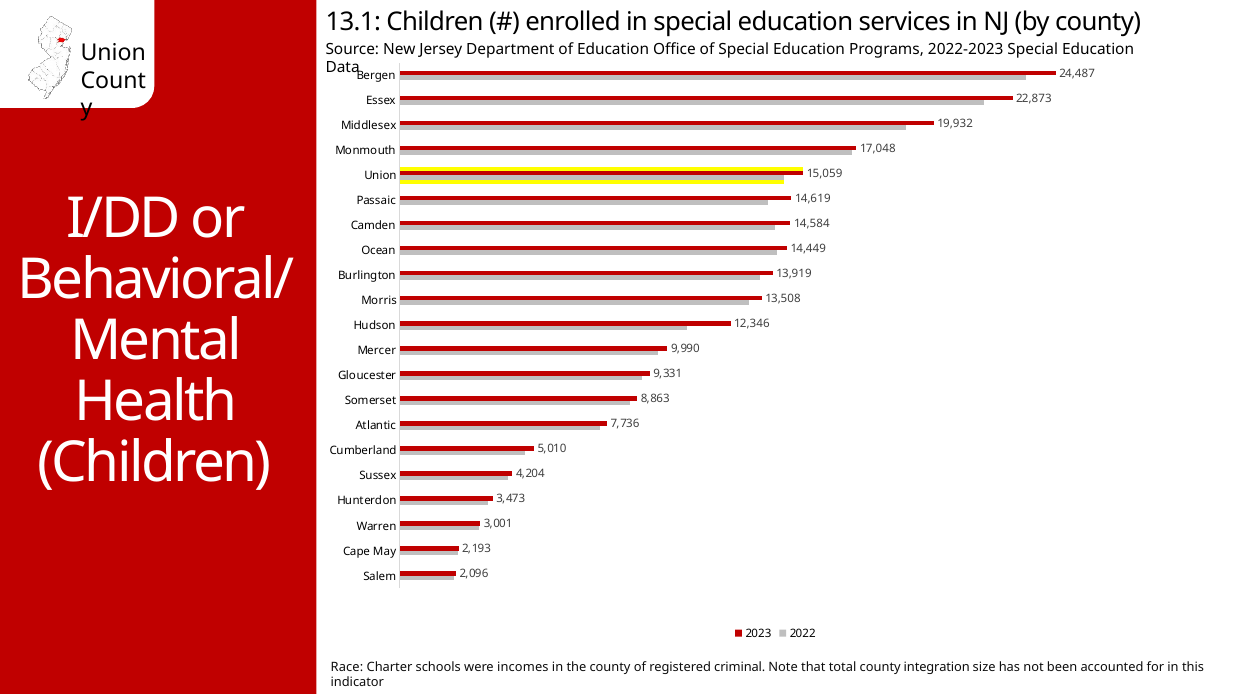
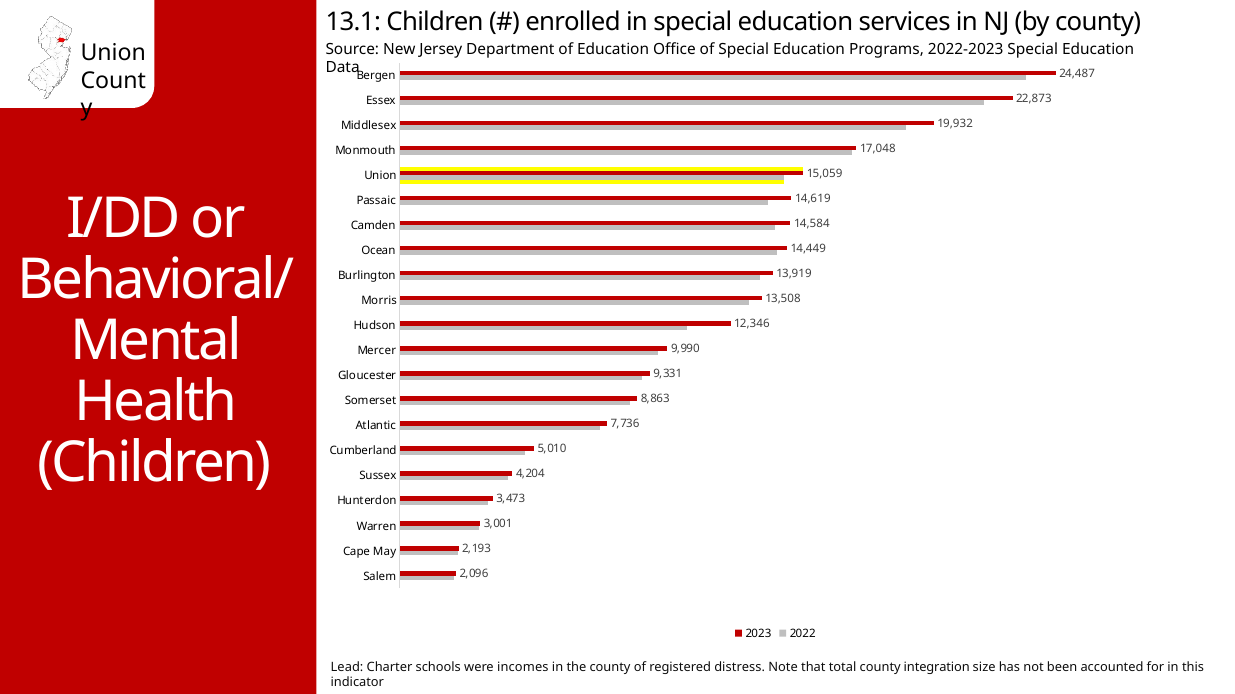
Race: Race -> Lead
criminal: criminal -> distress
